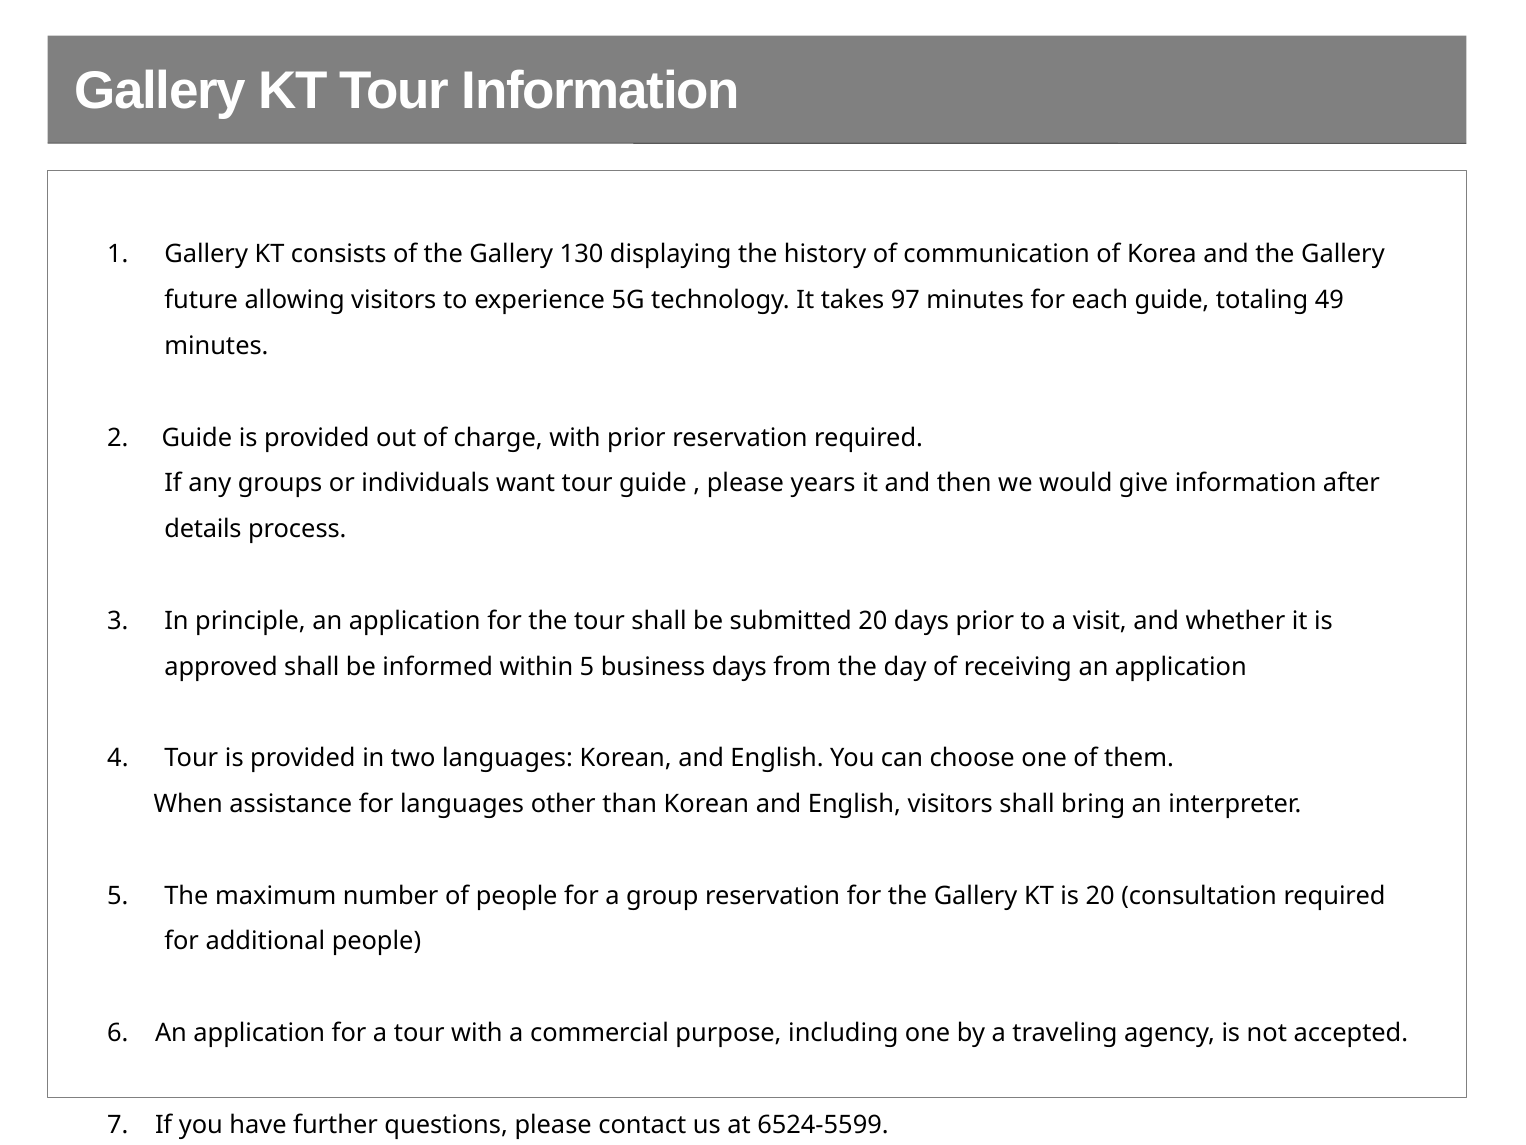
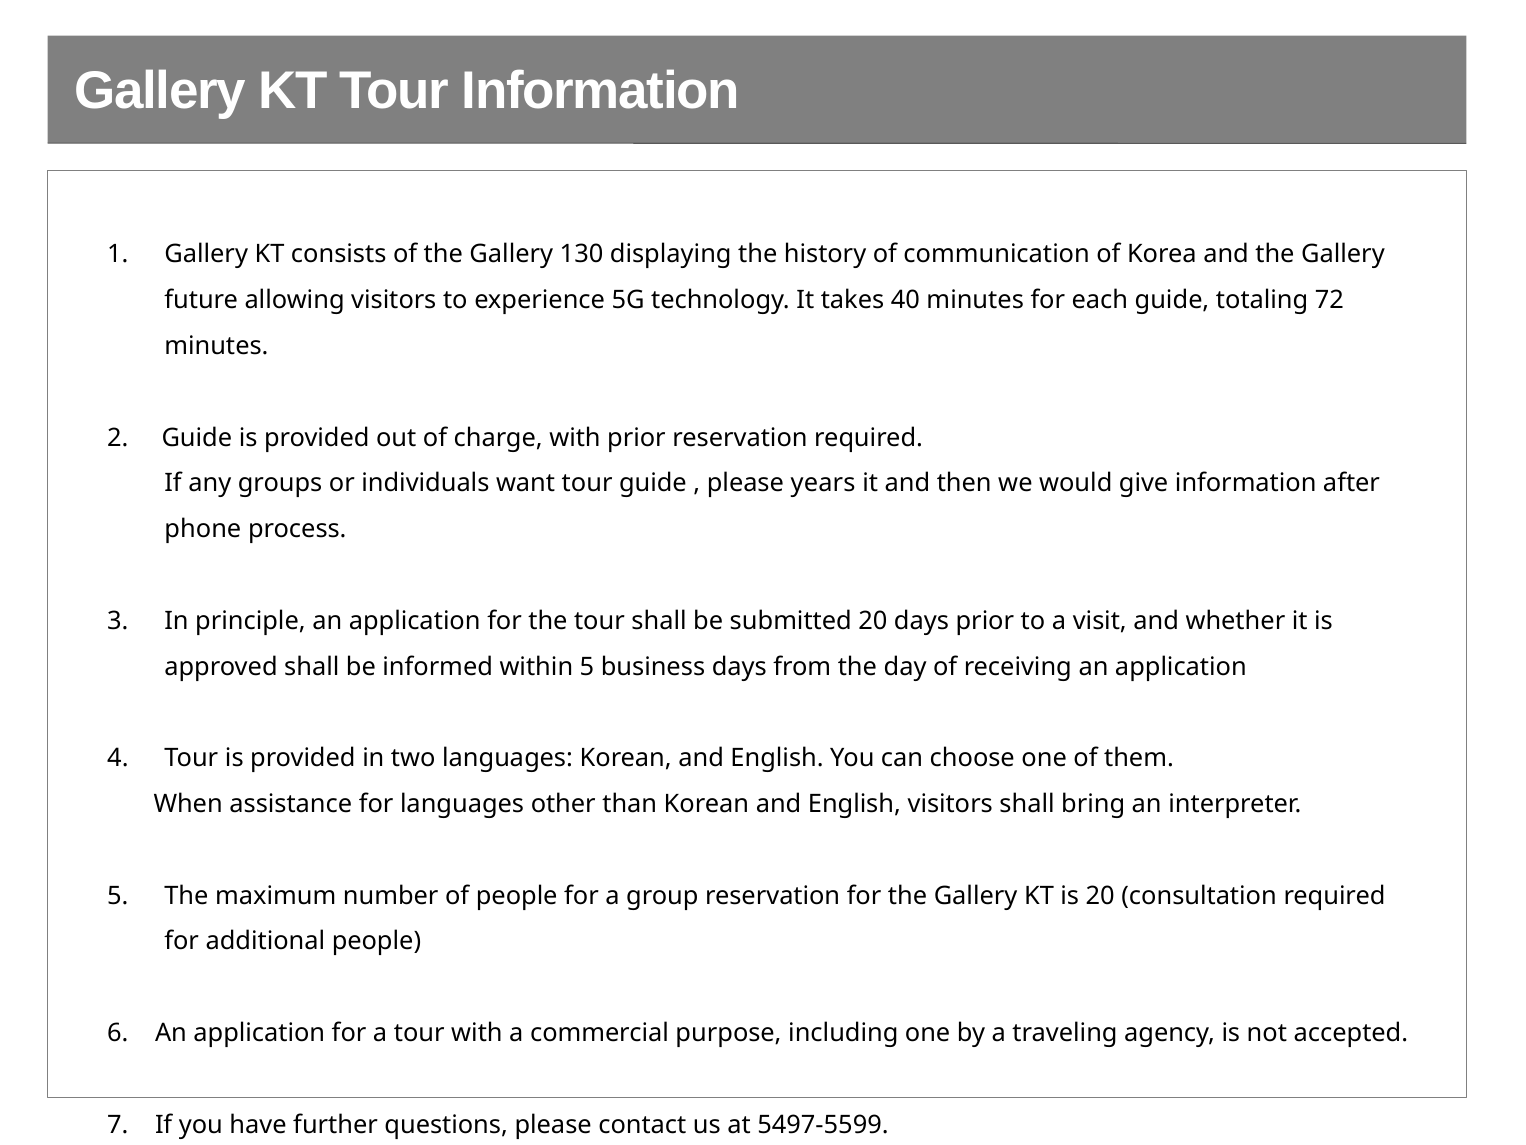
97: 97 -> 40
49: 49 -> 72
details: details -> phone
6524-5599: 6524-5599 -> 5497-5599
